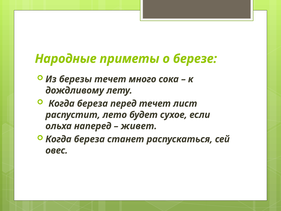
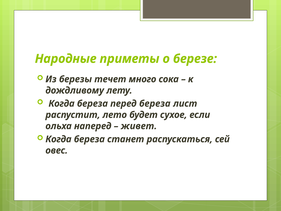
перед течет: течет -> береза
